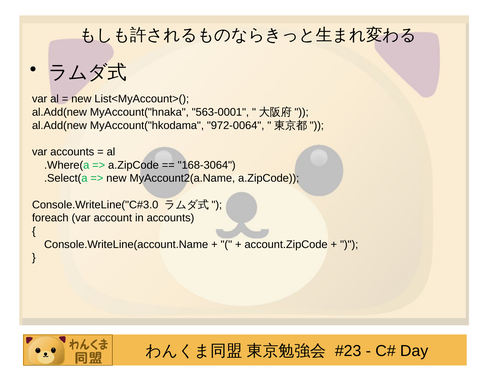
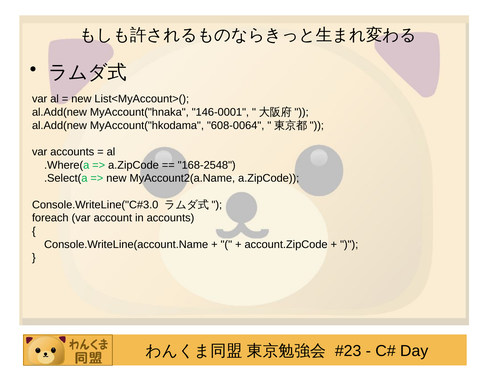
563-0001: 563-0001 -> 146-0001
972-0064: 972-0064 -> 608-0064
168-3064: 168-3064 -> 168-2548
